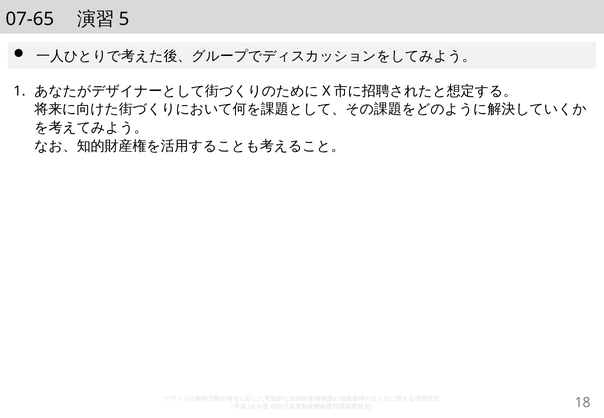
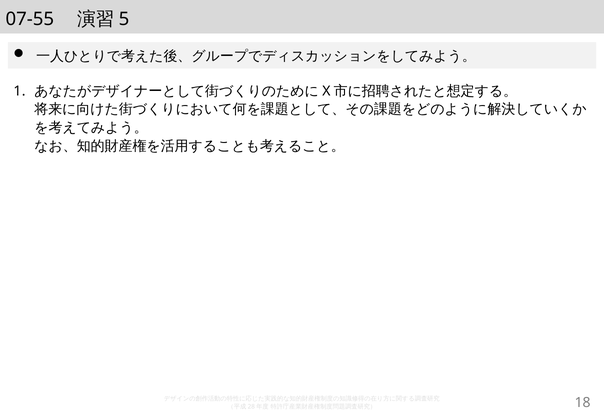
07-65: 07-65 -> 07-55
